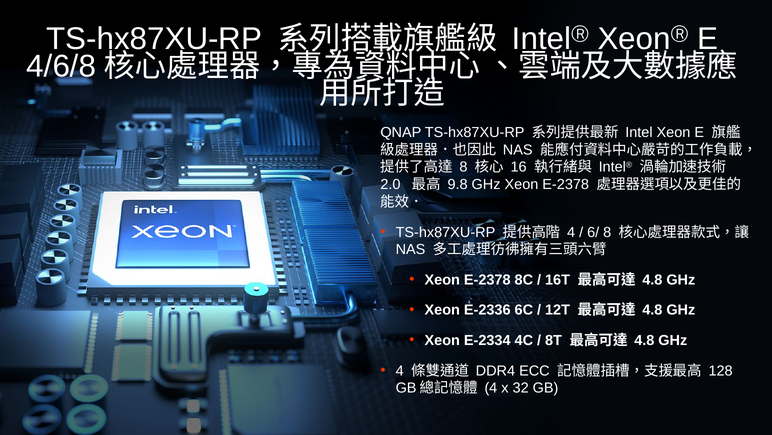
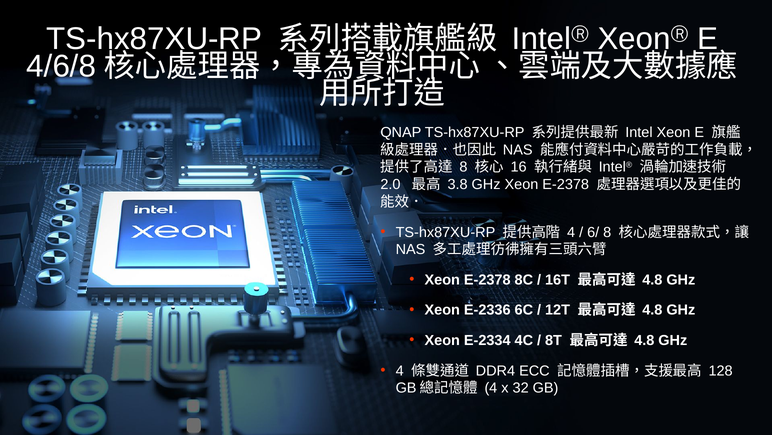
9.8: 9.8 -> 3.8
